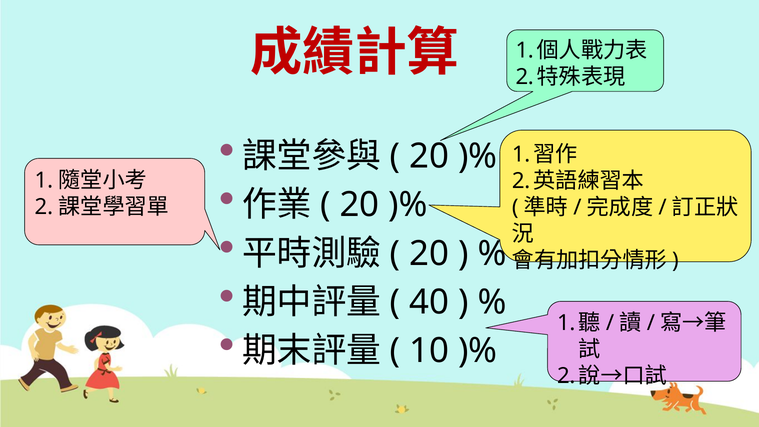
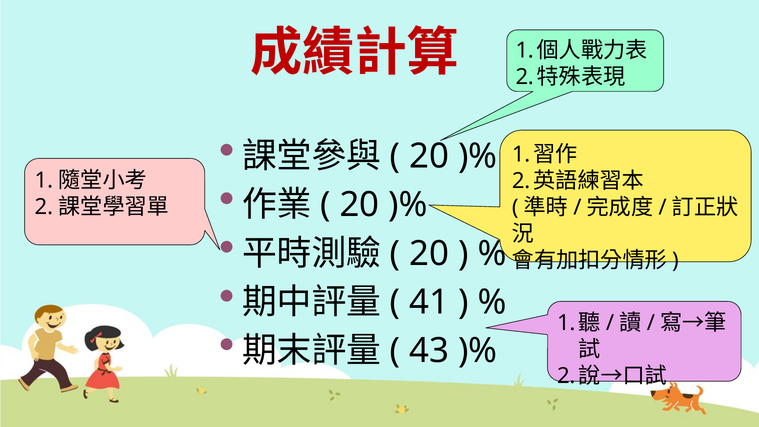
40: 40 -> 41
10: 10 -> 43
